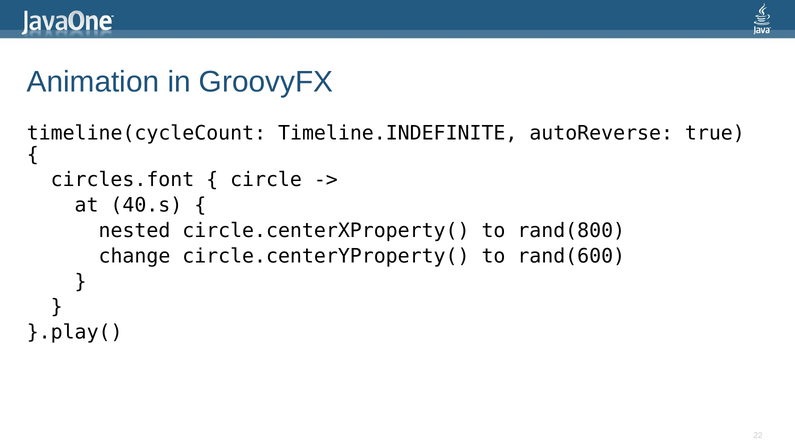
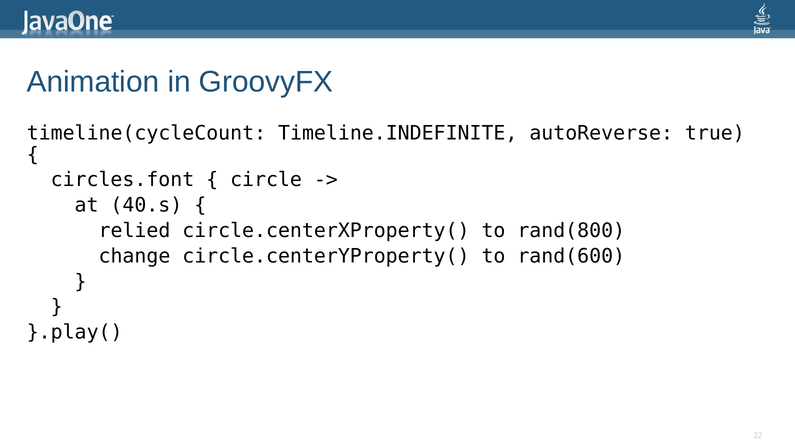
nested: nested -> relied
